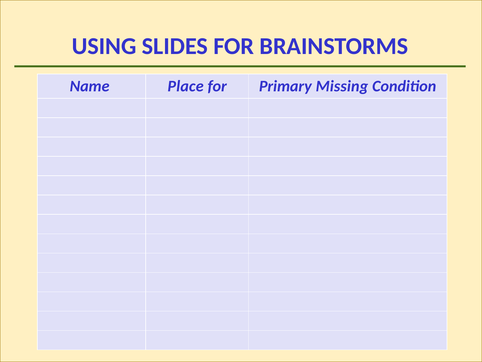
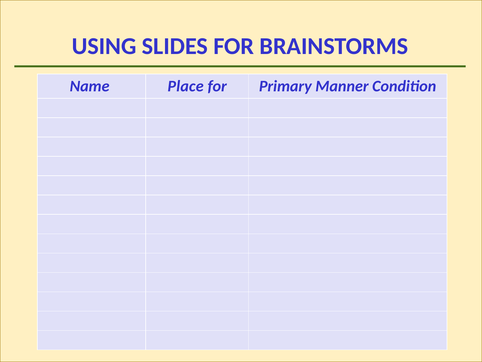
Missing: Missing -> Manner
